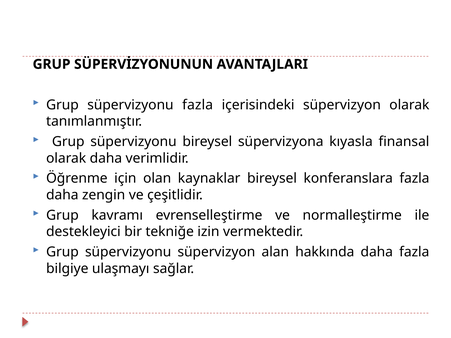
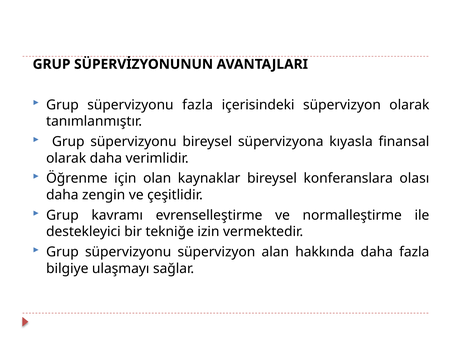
konferanslara fazla: fazla -> olası
